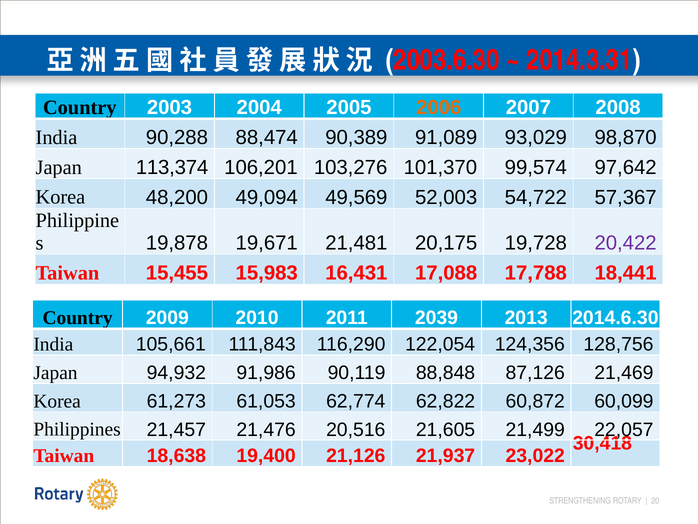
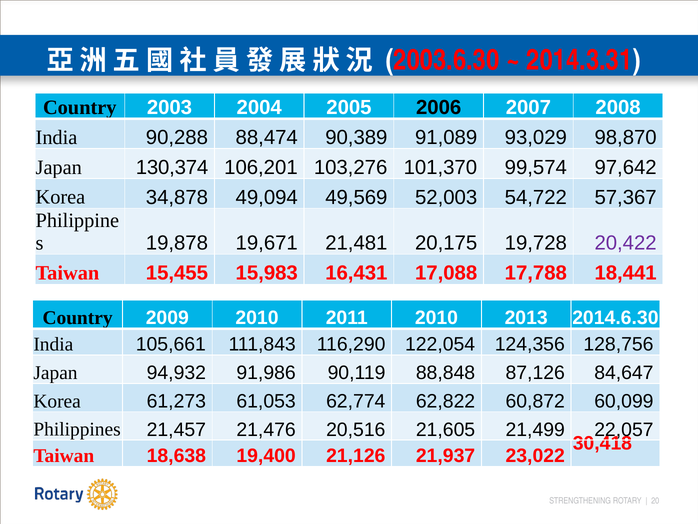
2006 colour: orange -> black
113,374: 113,374 -> 130,374
48,200: 48,200 -> 34,878
2011 2039: 2039 -> 2010
21,469: 21,469 -> 84,647
